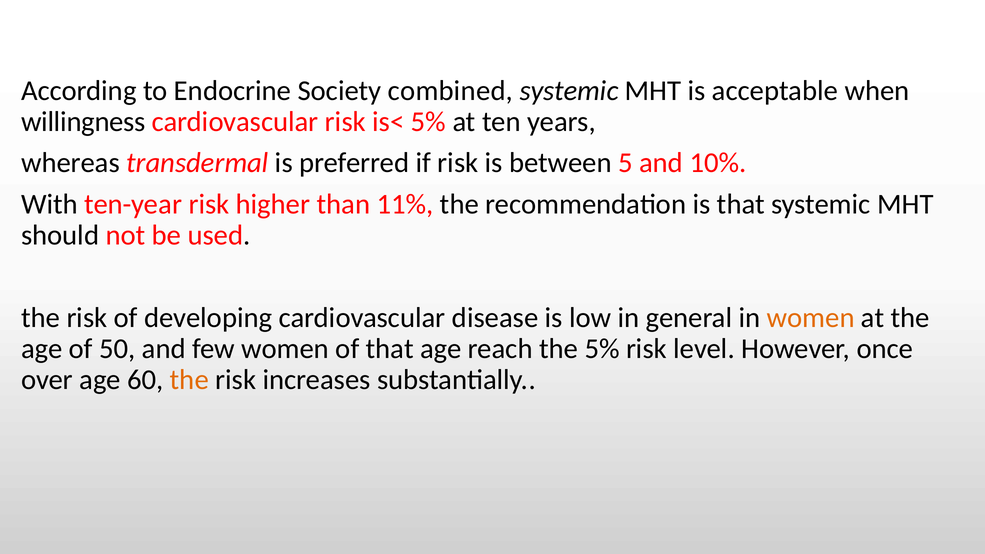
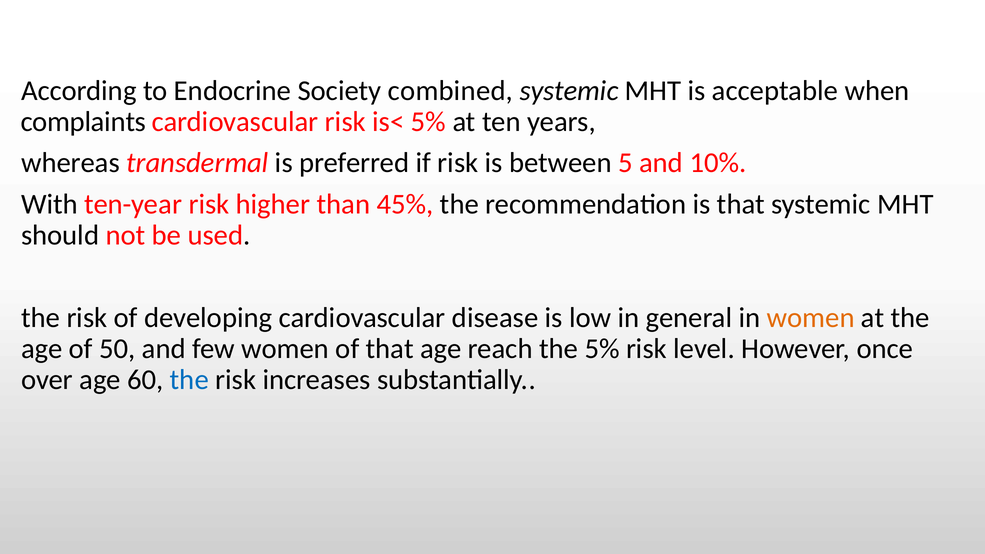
willingness: willingness -> complaints
11%: 11% -> 45%
the at (189, 380) colour: orange -> blue
